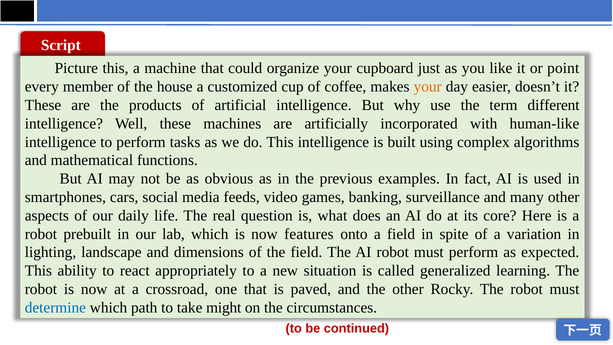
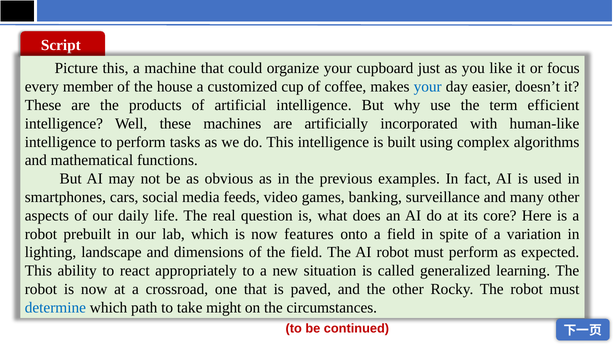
point: point -> focus
your at (428, 87) colour: orange -> blue
different: different -> efficient
